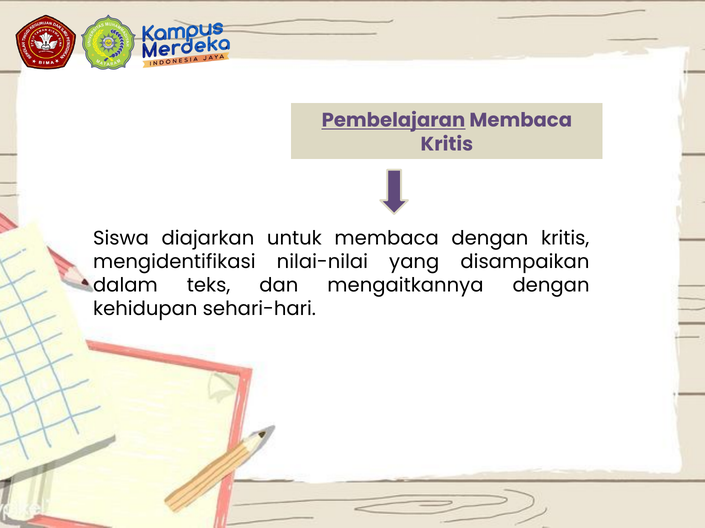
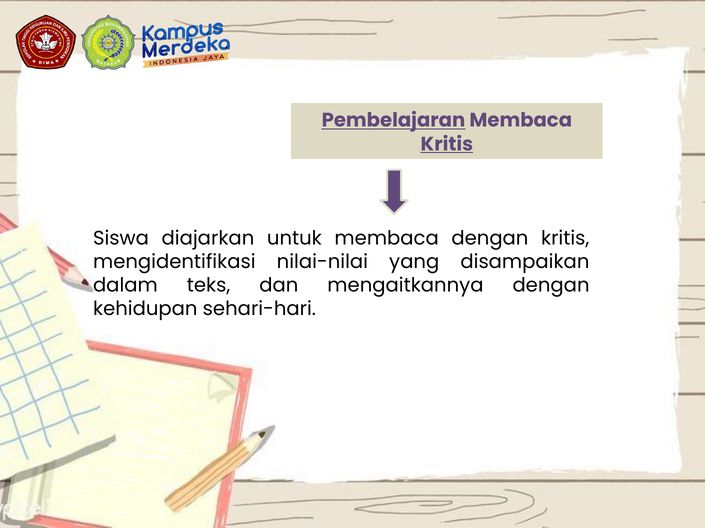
Kritis at (447, 144) underline: none -> present
